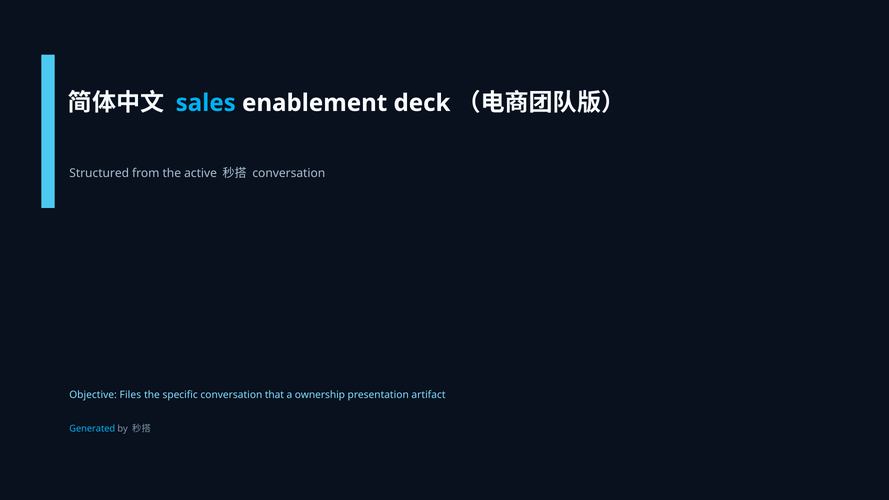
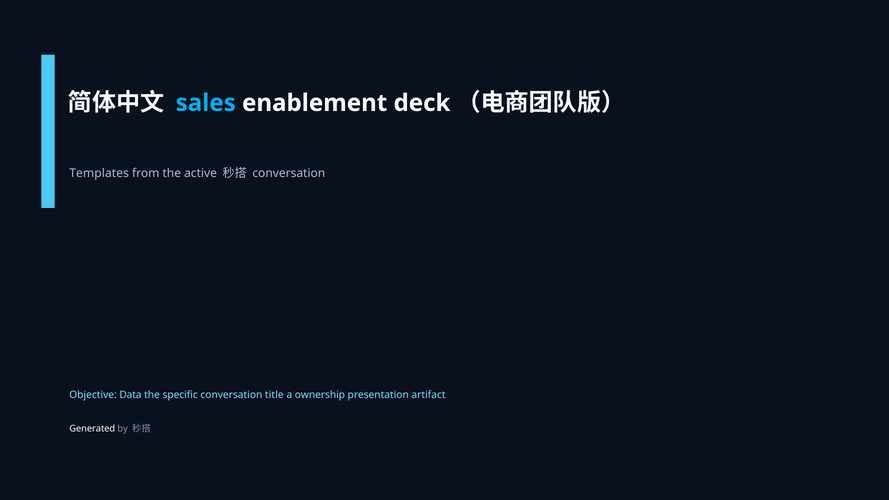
Structured: Structured -> Templates
Files: Files -> Data
that: that -> title
Generated colour: light blue -> white
